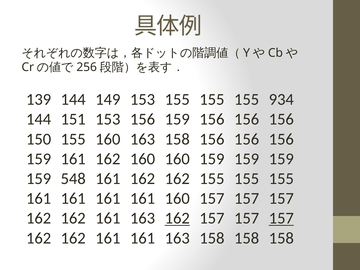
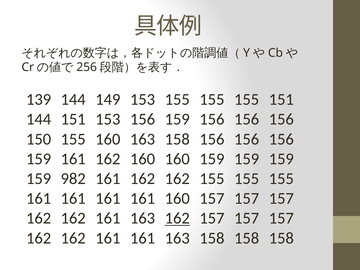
155 934: 934 -> 151
548: 548 -> 982
157 at (281, 218) underline: present -> none
